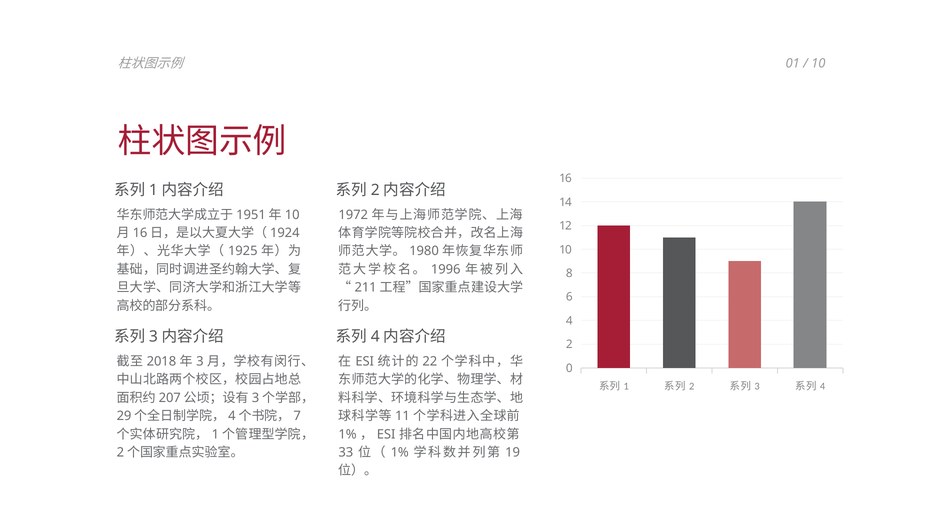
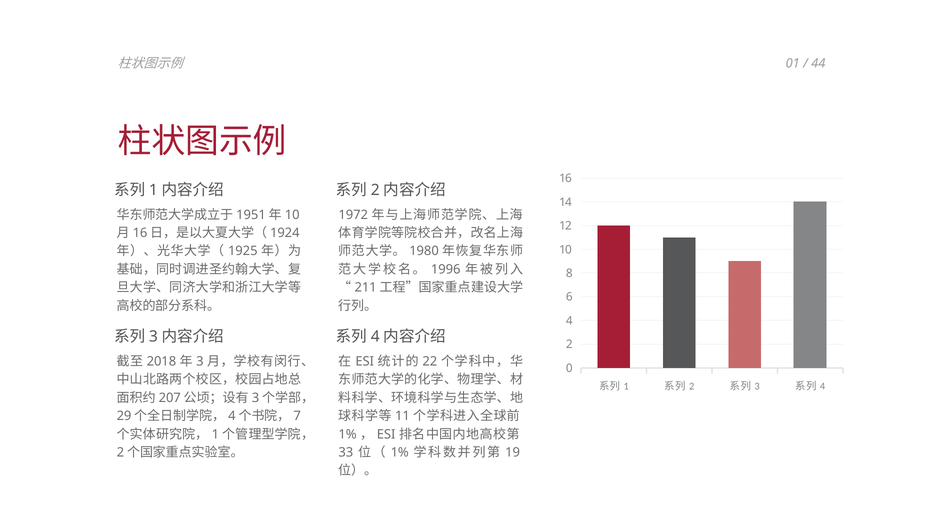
10 at (818, 63): 10 -> 44
